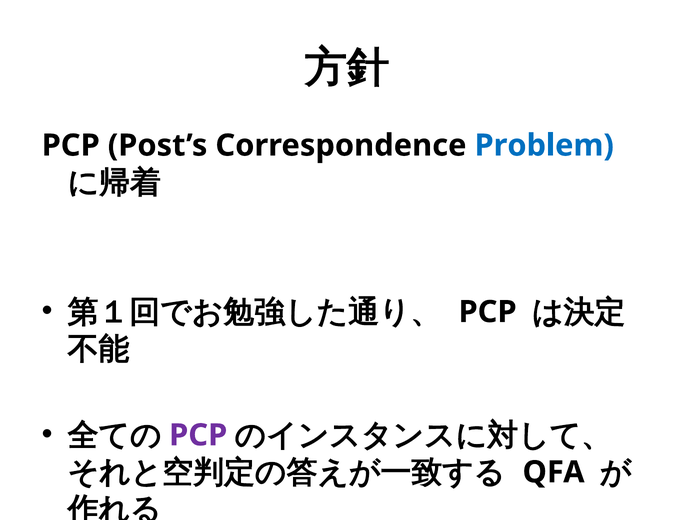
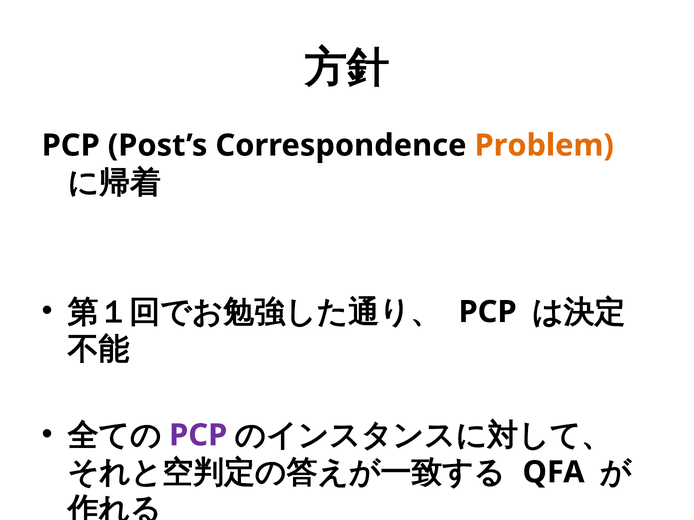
Problem colour: blue -> orange
